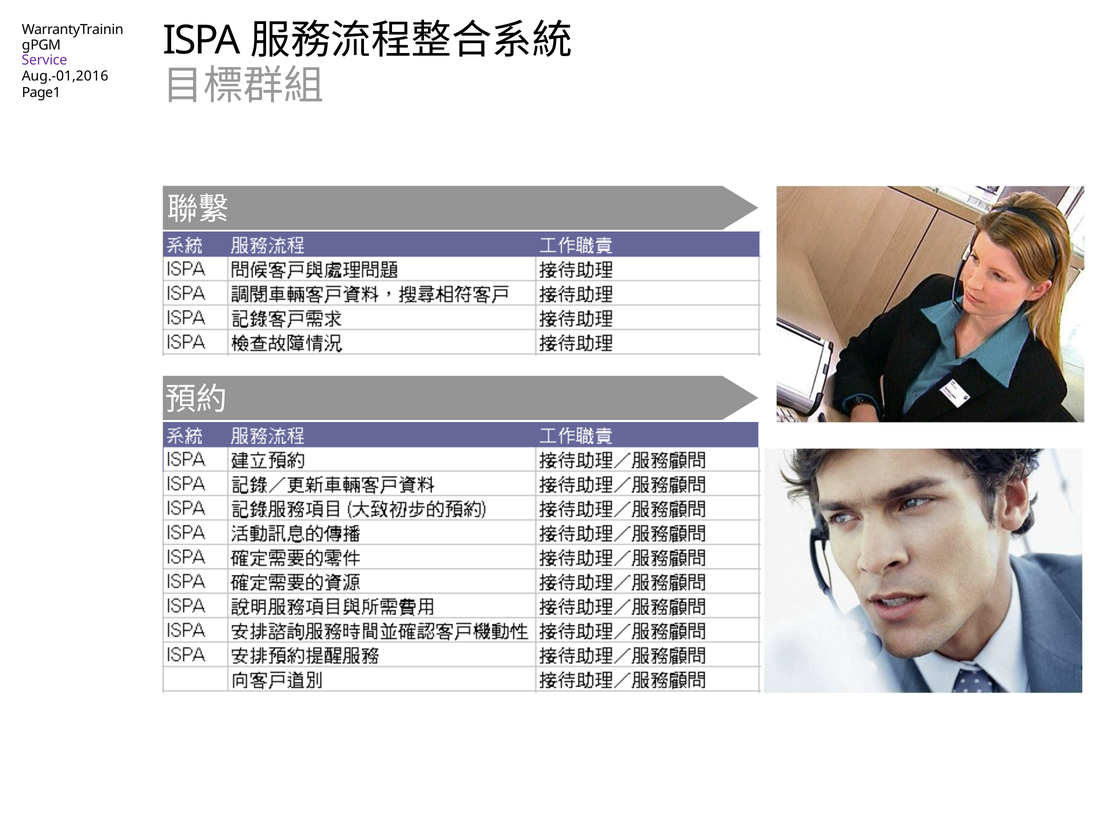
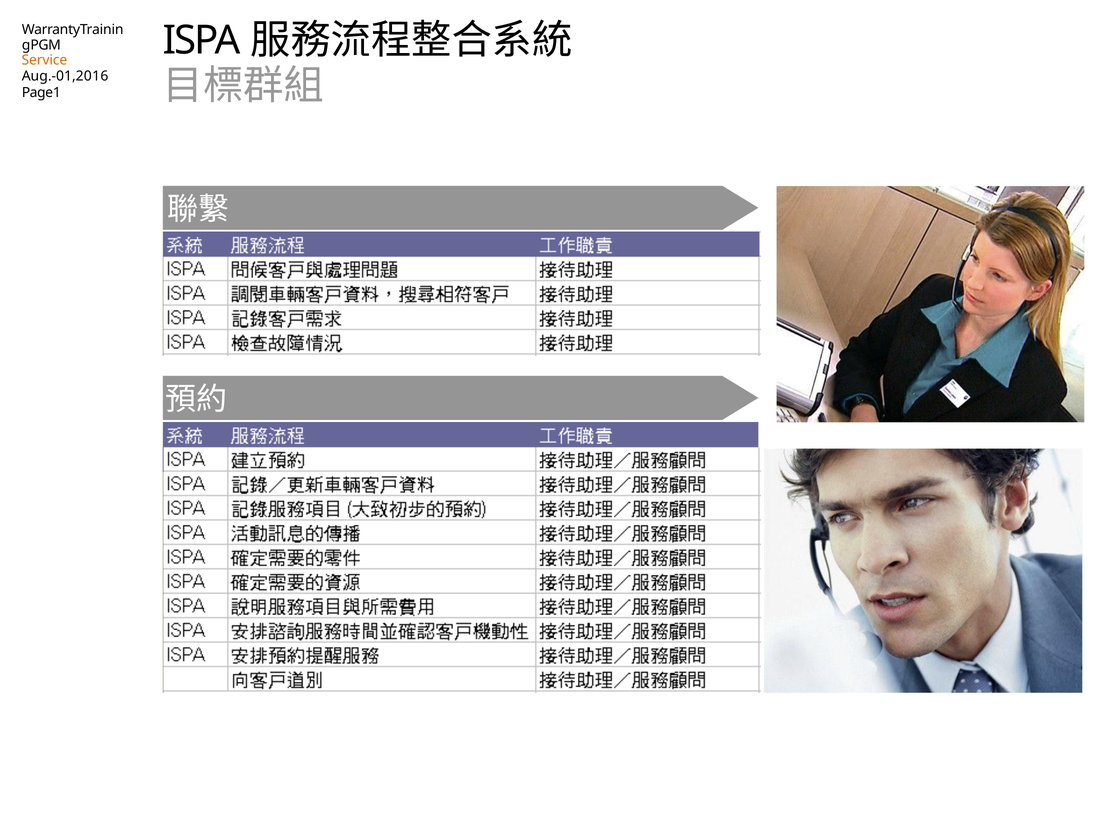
Service colour: purple -> orange
